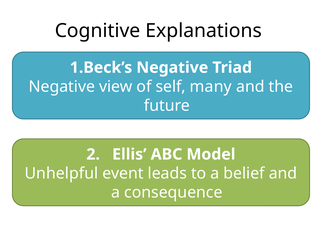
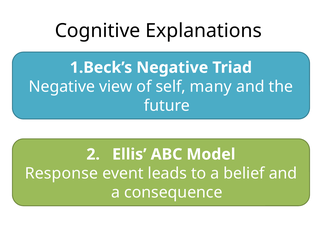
Unhelpful: Unhelpful -> Response
